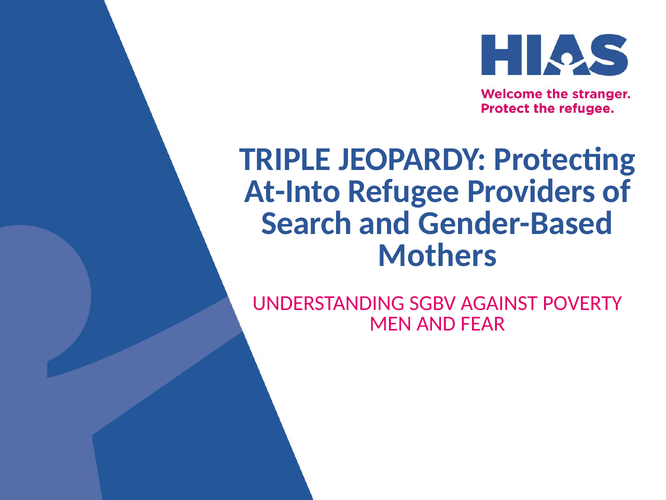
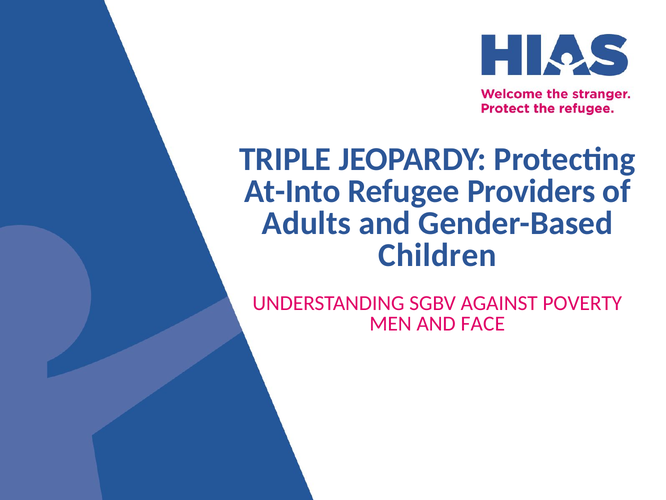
Search: Search -> Adults
Mothers: Mothers -> Children
FEAR: FEAR -> FACE
